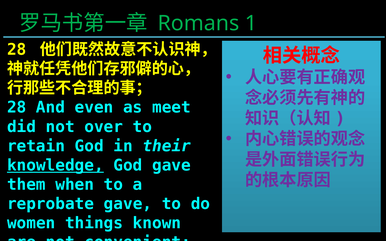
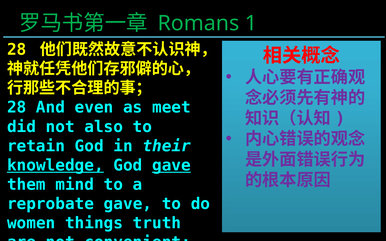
over: over -> also
gave at (171, 165) underline: none -> present
when: when -> mind
known: known -> truth
